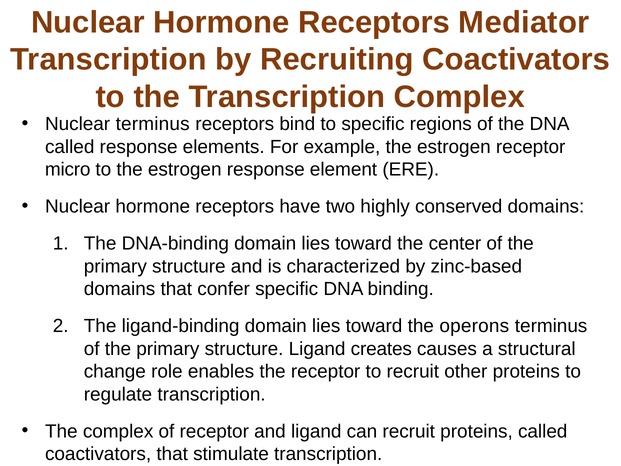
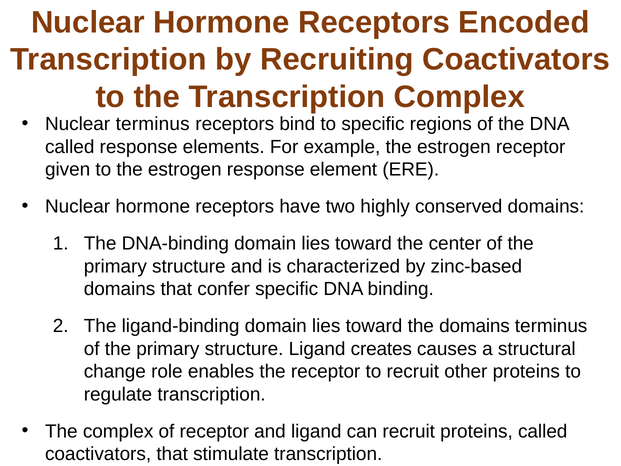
Mediator: Mediator -> Encoded
micro: micro -> given
the operons: operons -> domains
